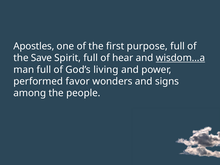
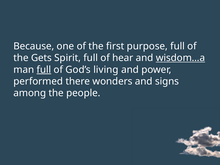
Apostles: Apostles -> Because
Save: Save -> Gets
full at (44, 70) underline: none -> present
favor: favor -> there
